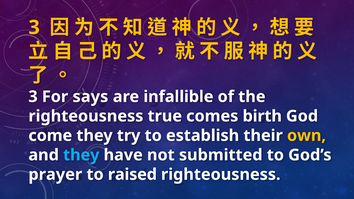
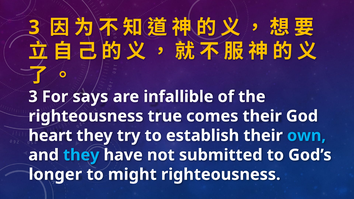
comes birth: birth -> their
come: come -> heart
own colour: yellow -> light blue
prayer: prayer -> longer
raised: raised -> might
